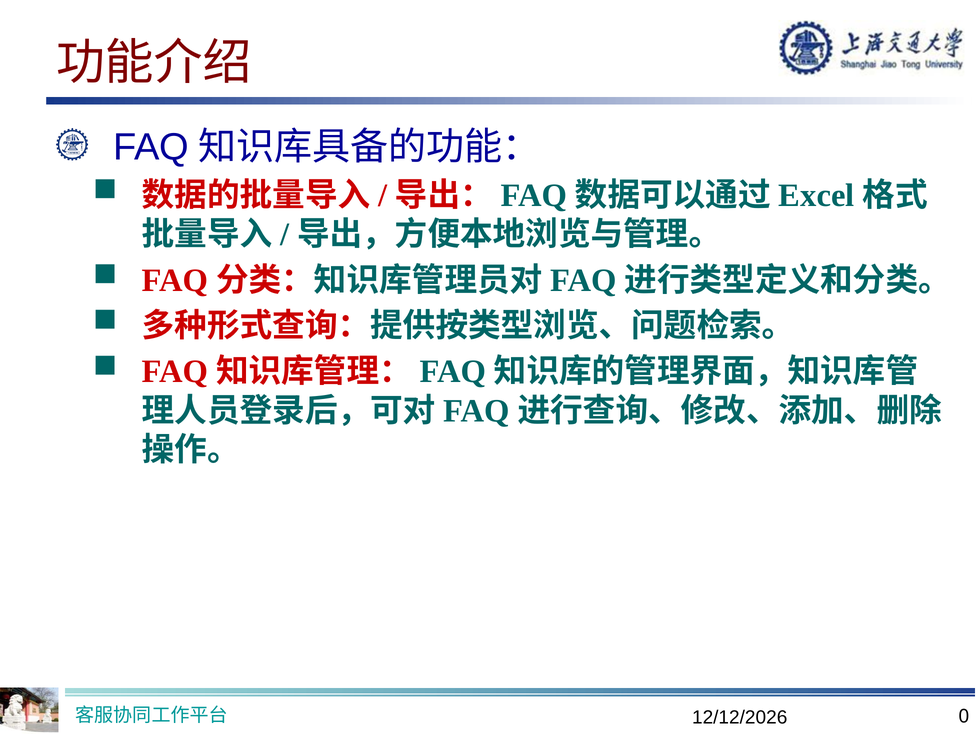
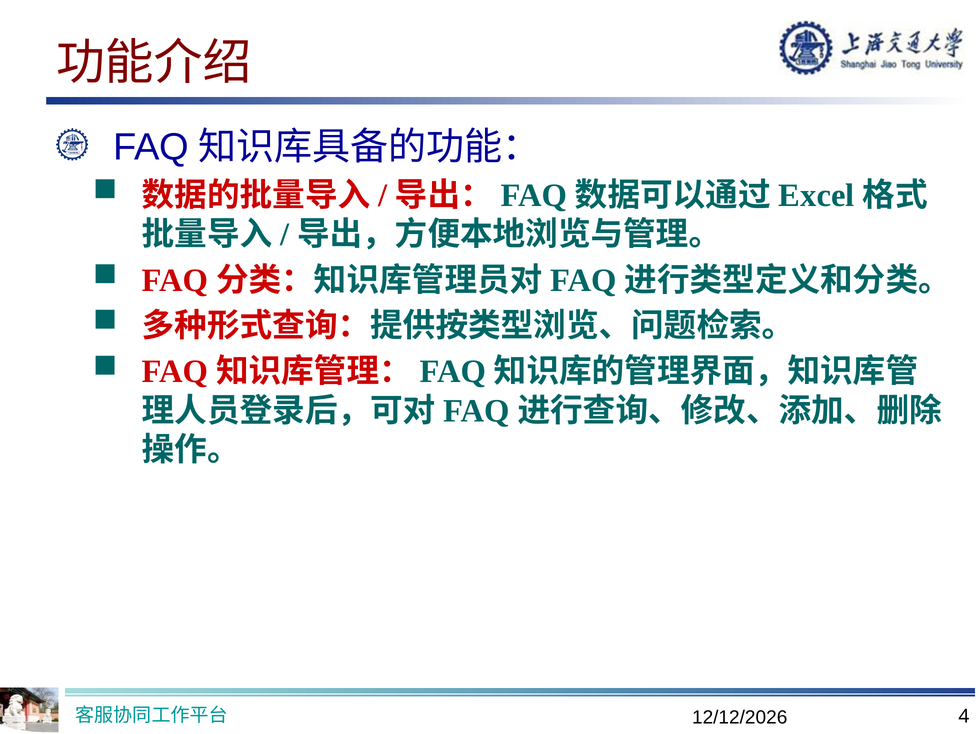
0: 0 -> 4
